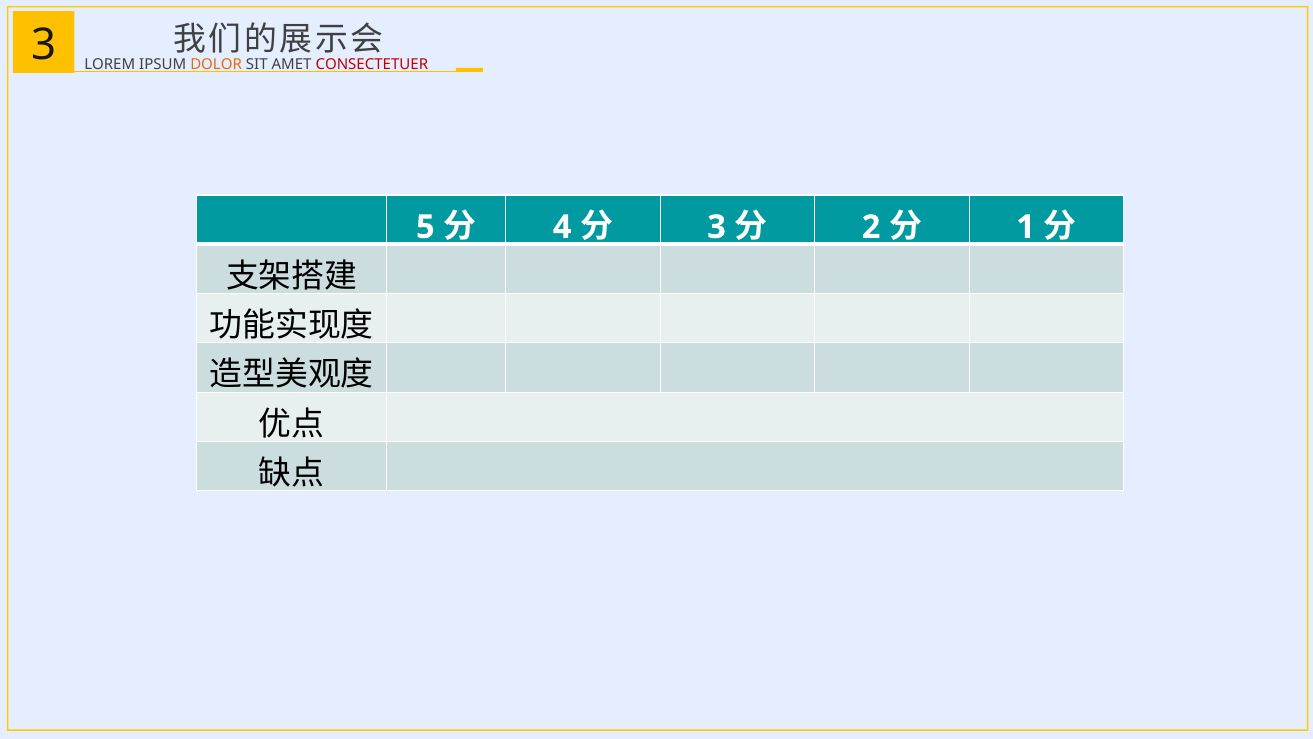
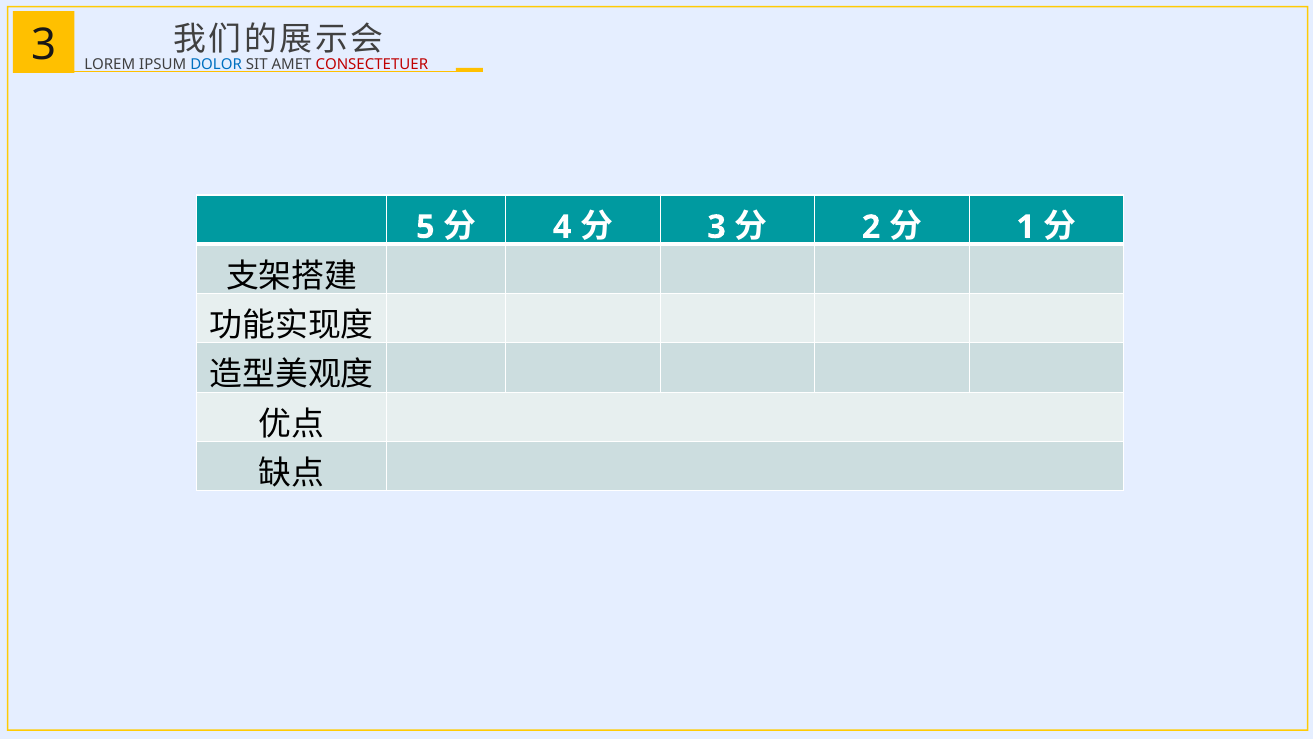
DOLOR colour: orange -> blue
